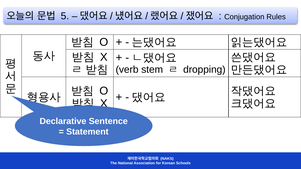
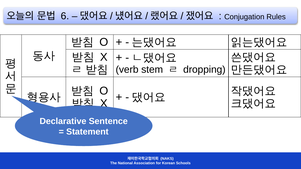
5: 5 -> 6
